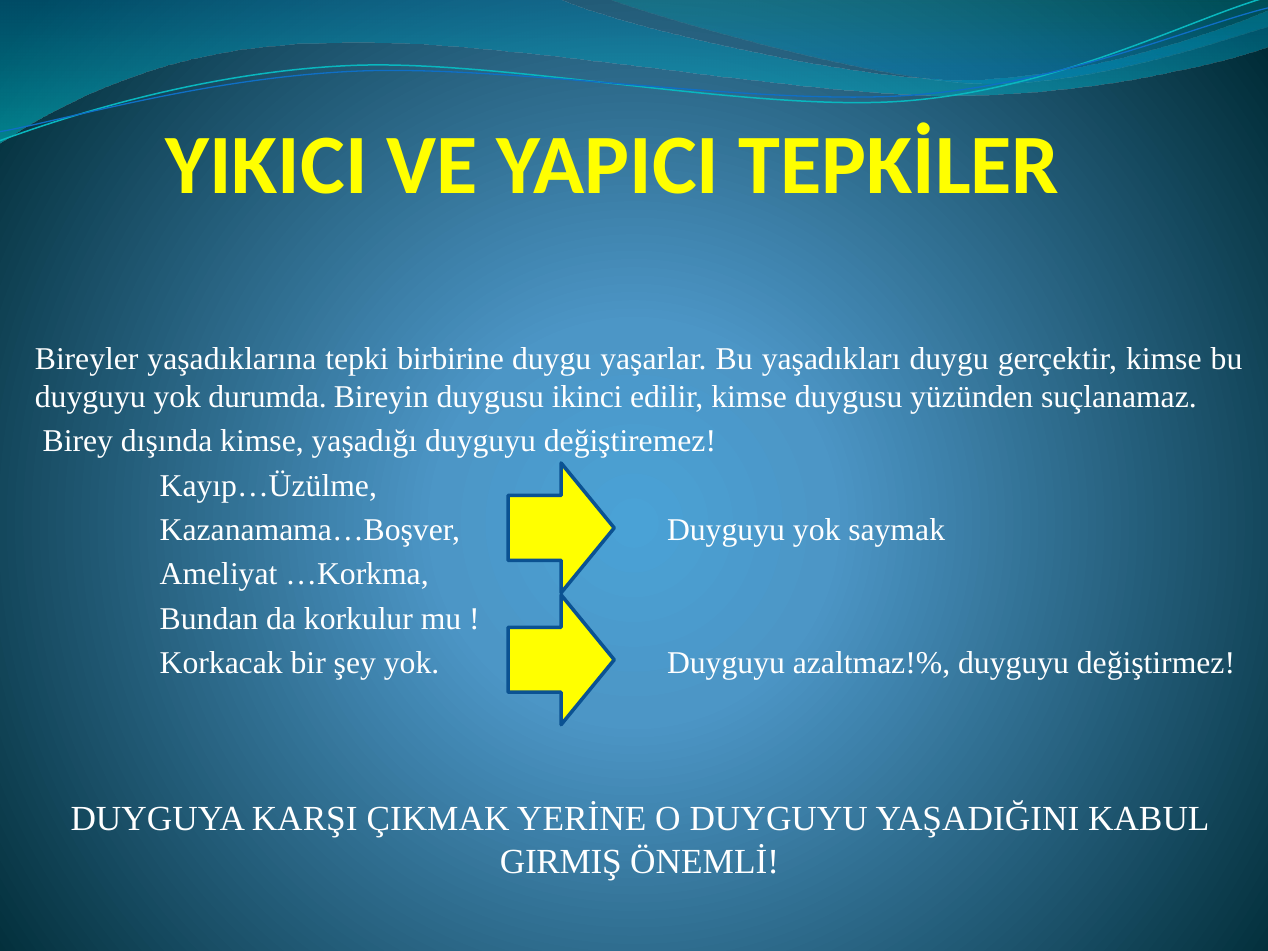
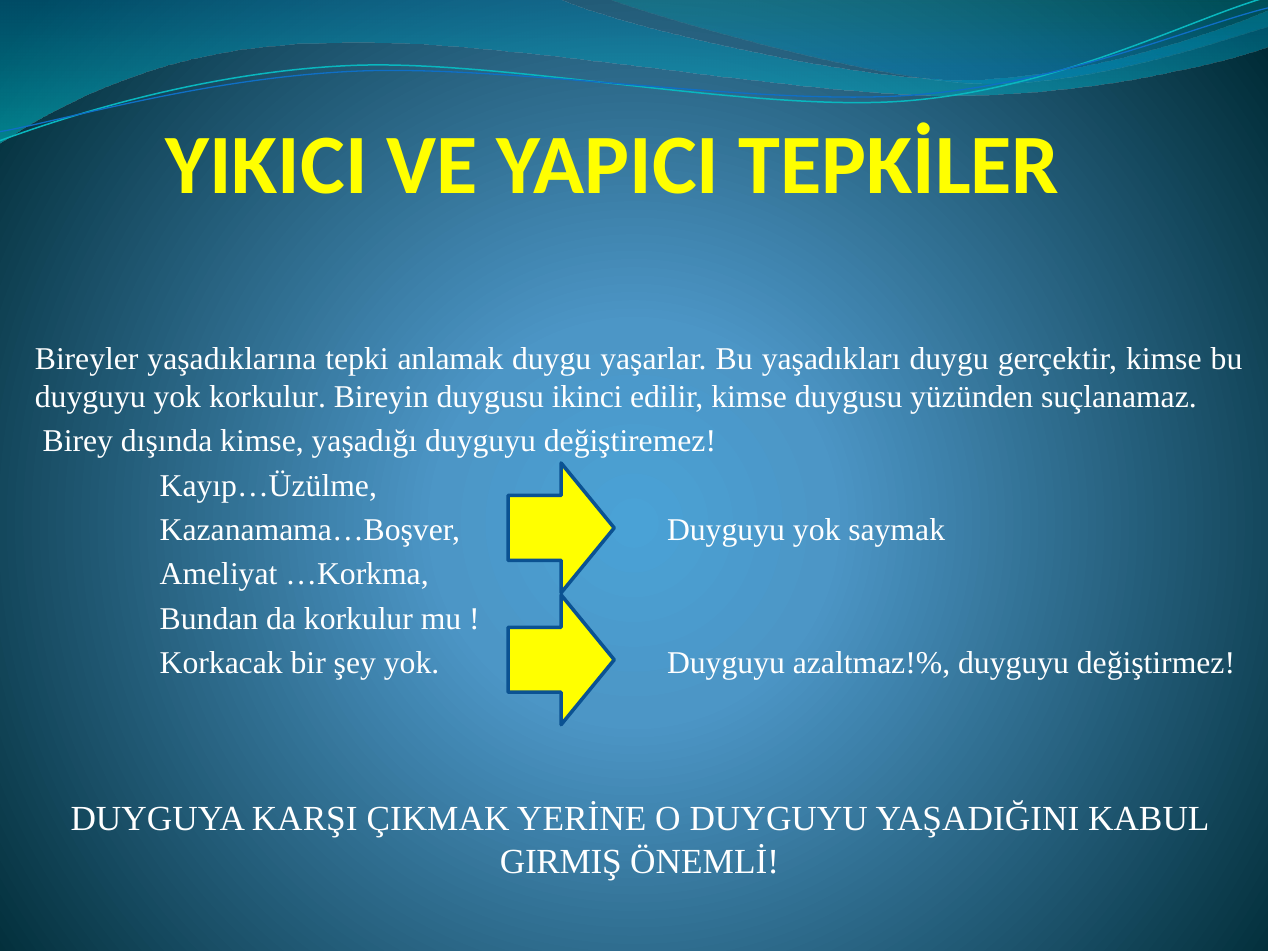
birbirine: birbirine -> anlamak
yok durumda: durumda -> korkulur
